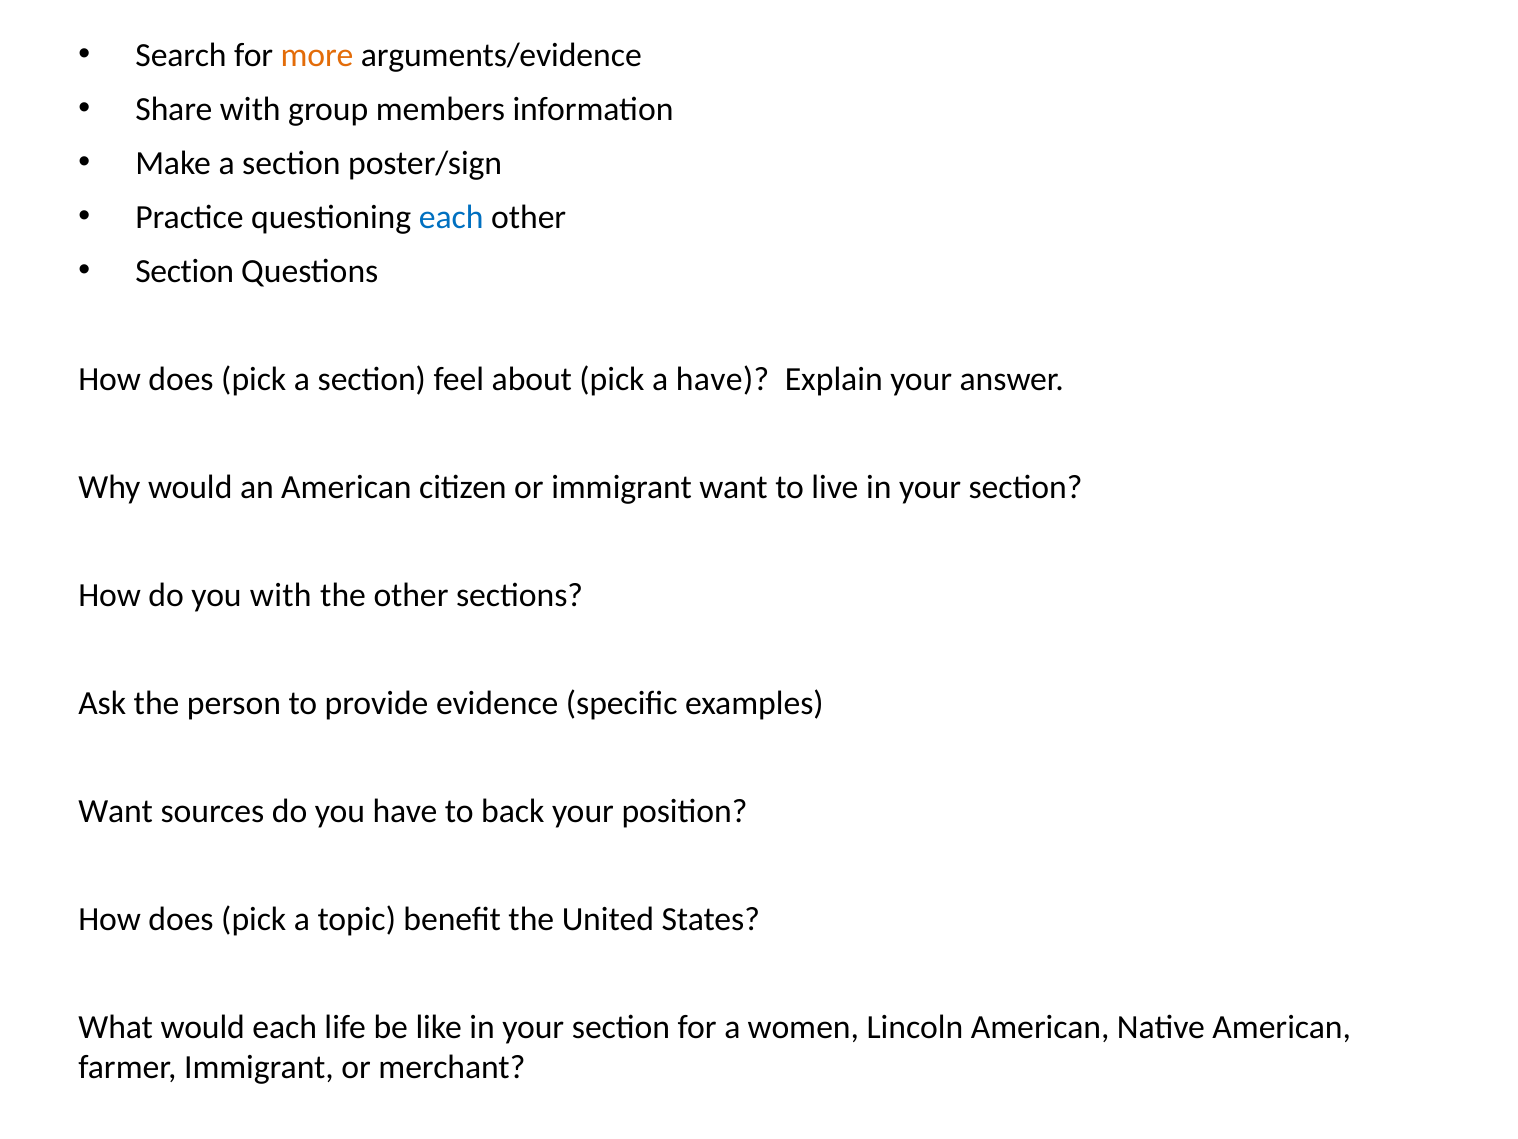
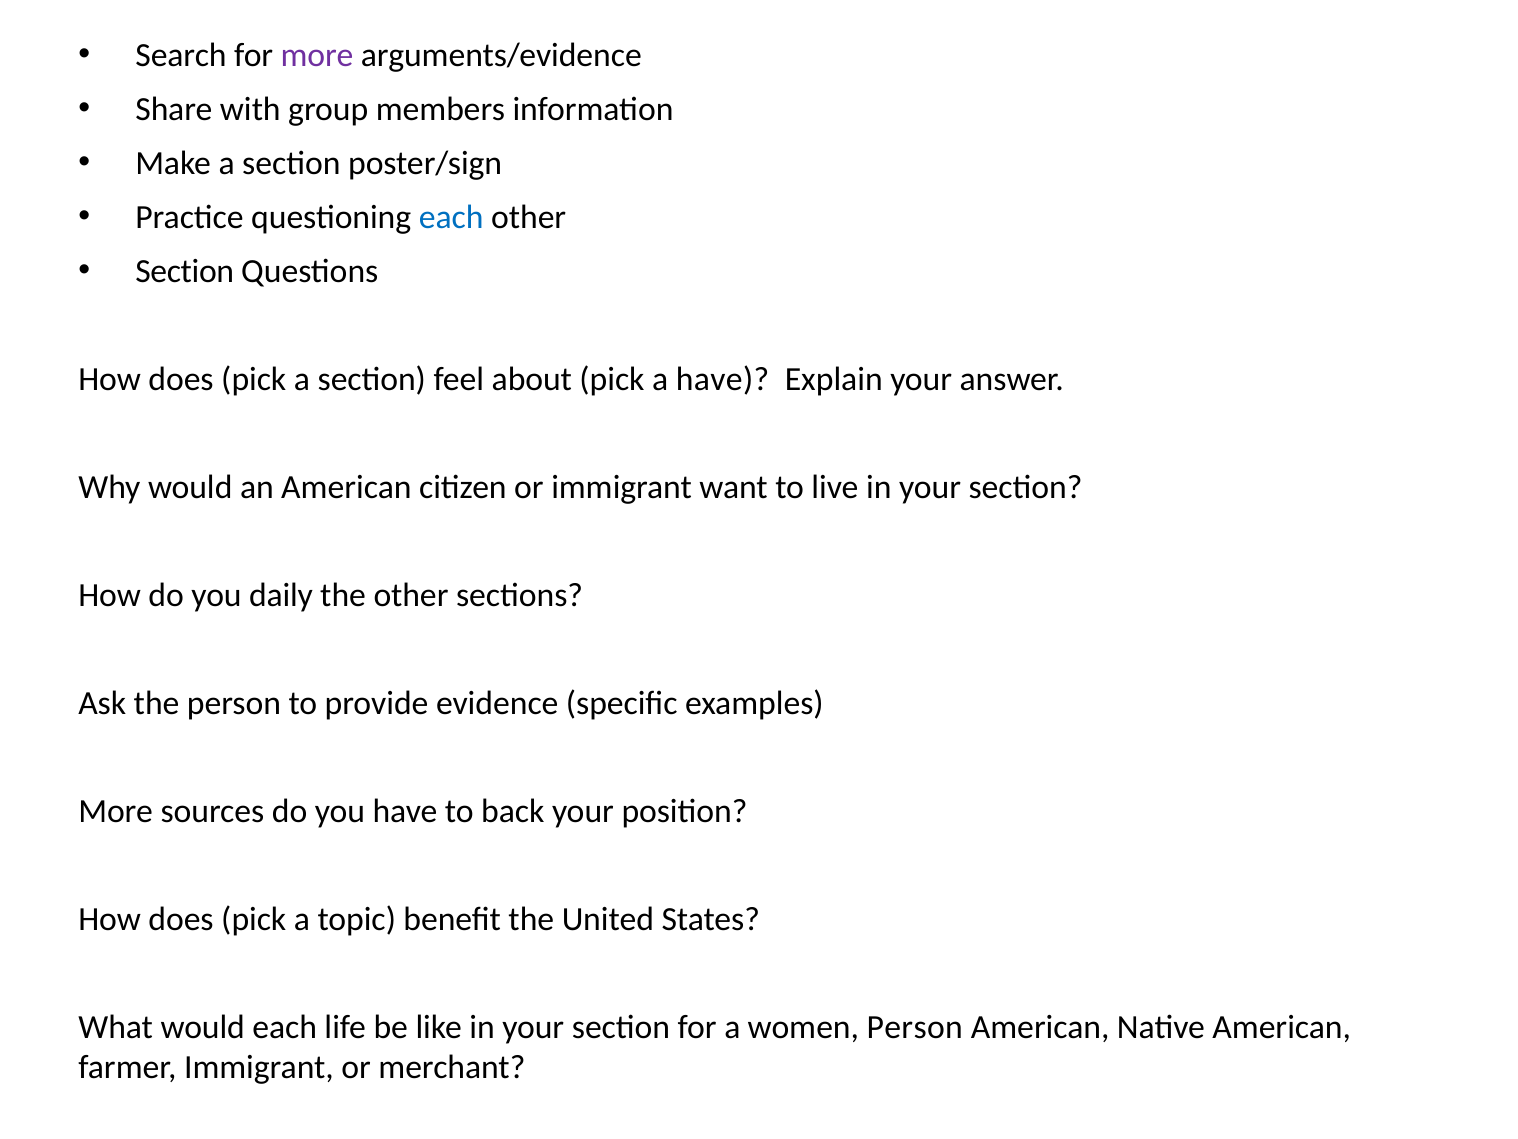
more at (317, 55) colour: orange -> purple
you with: with -> daily
Want at (116, 811): Want -> More
women Lincoln: Lincoln -> Person
